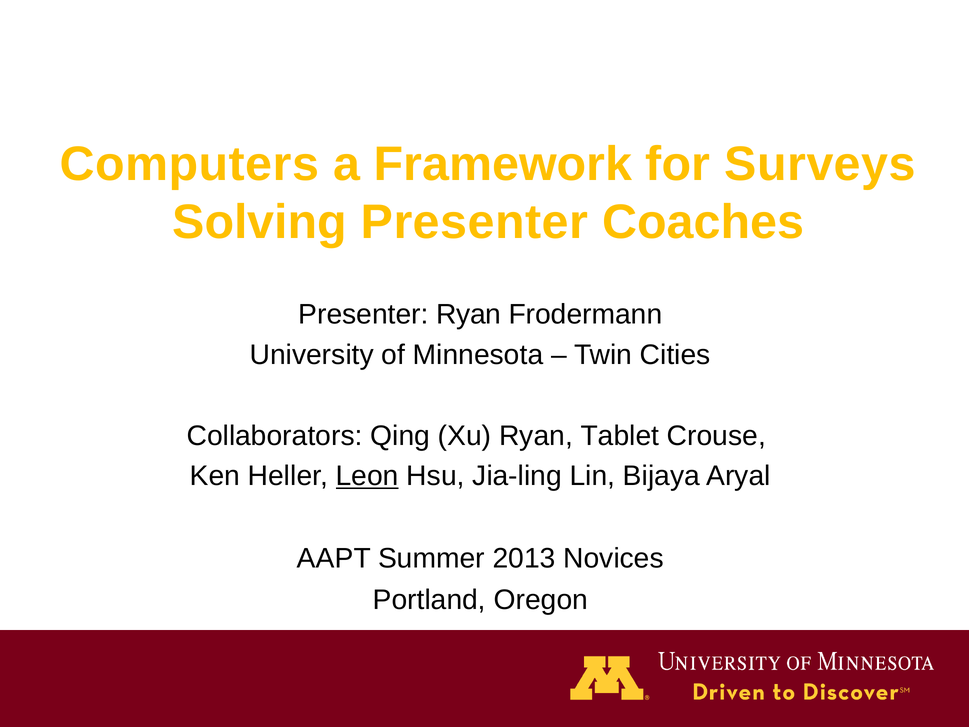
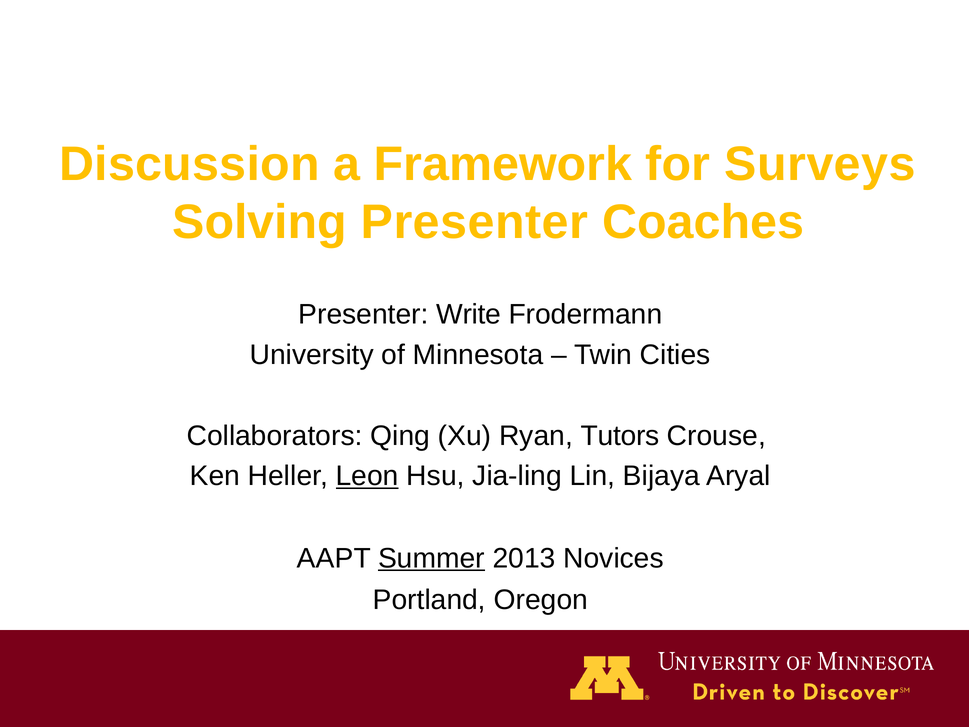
Computers: Computers -> Discussion
Presenter Ryan: Ryan -> Write
Tablet: Tablet -> Tutors
Summer underline: none -> present
